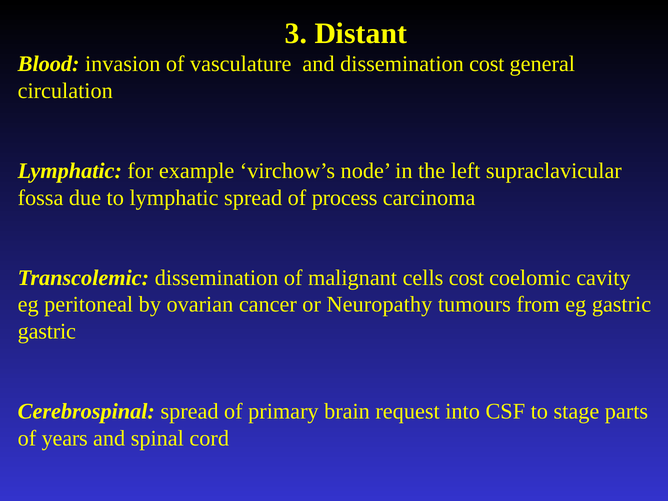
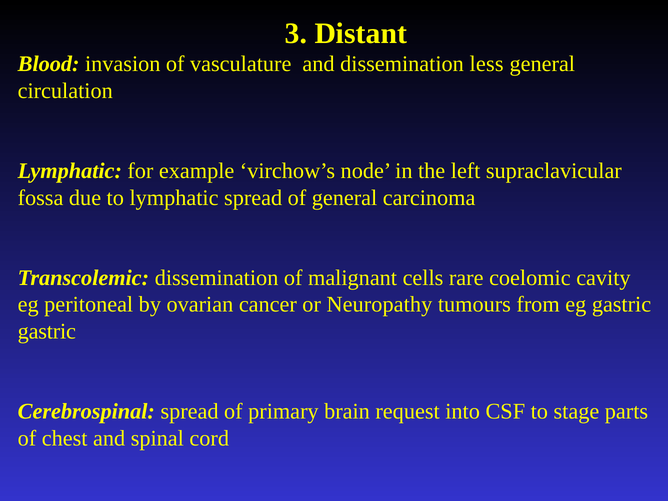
dissemination cost: cost -> less
of process: process -> general
cells cost: cost -> rare
years: years -> chest
